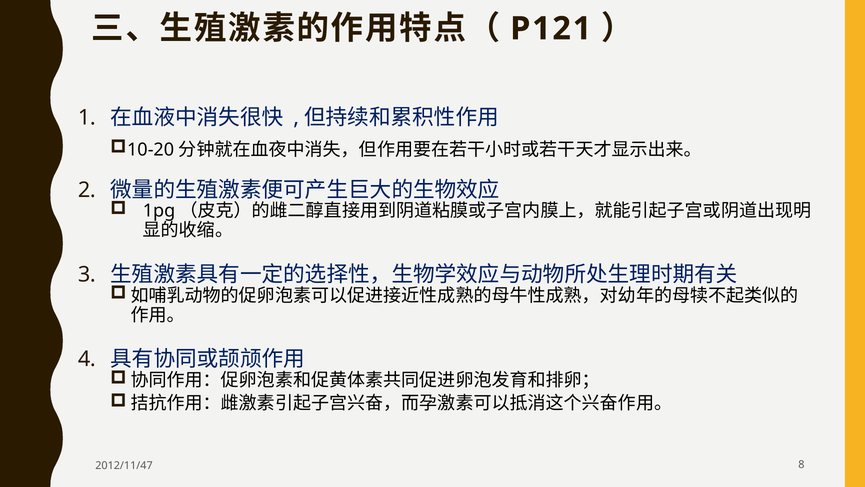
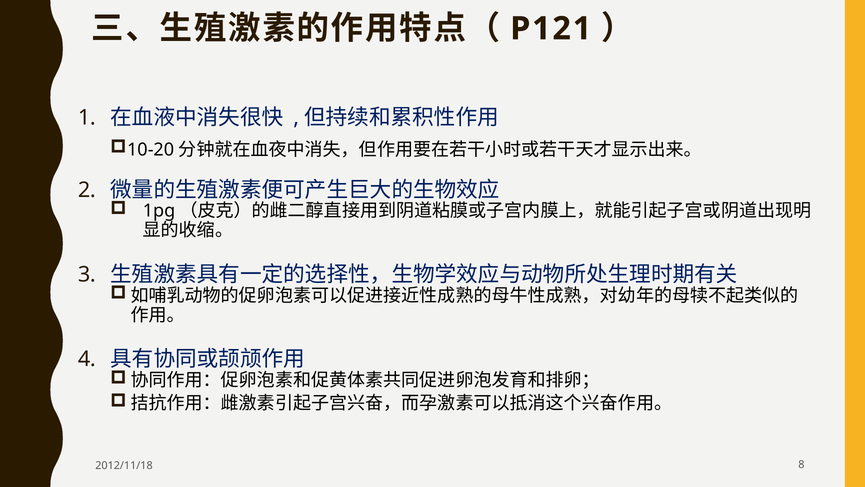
2012/11/47: 2012/11/47 -> 2012/11/18
